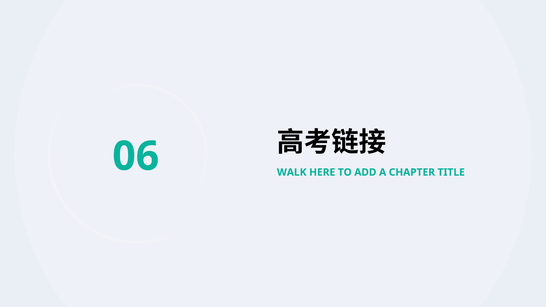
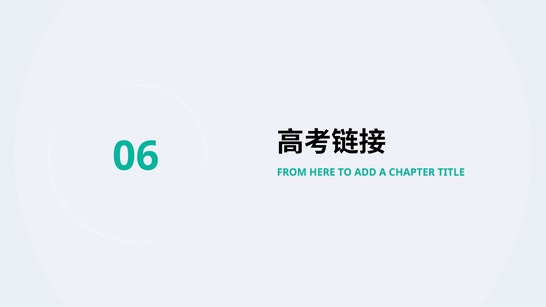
WALK: WALK -> FROM
